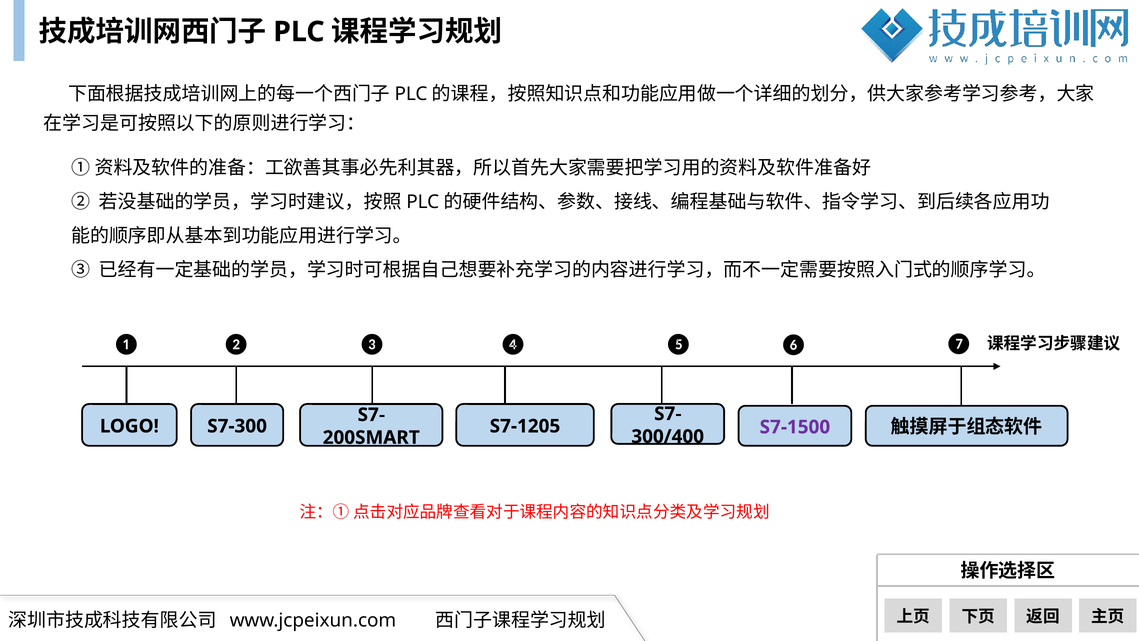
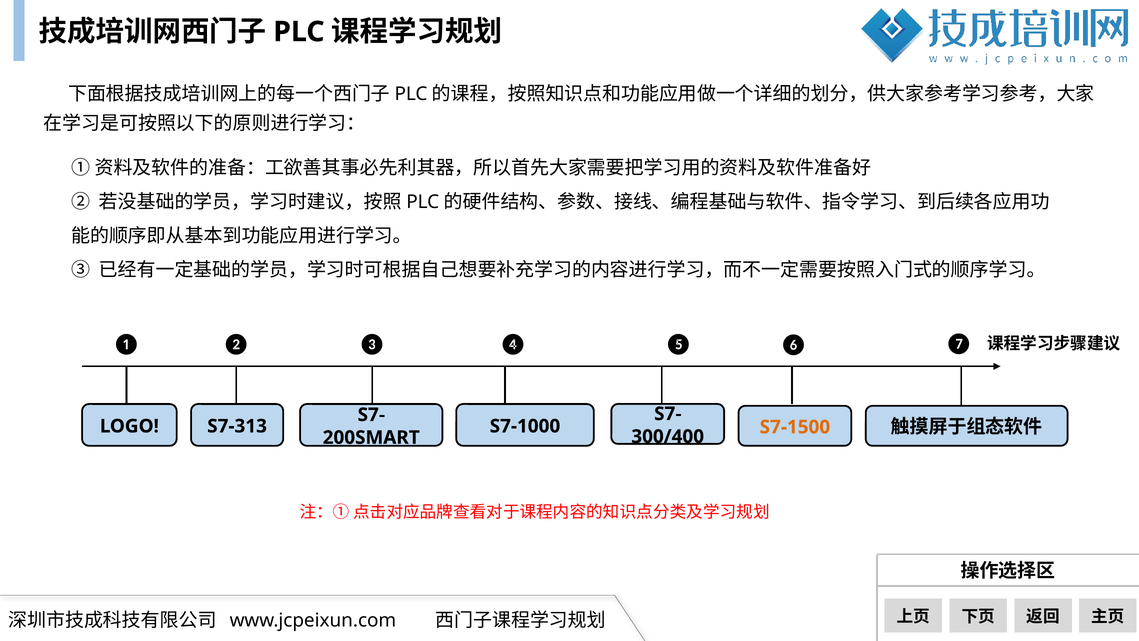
S7-300: S7-300 -> S7-313
S7-1205: S7-1205 -> S7-1000
S7-1500 colour: purple -> orange
